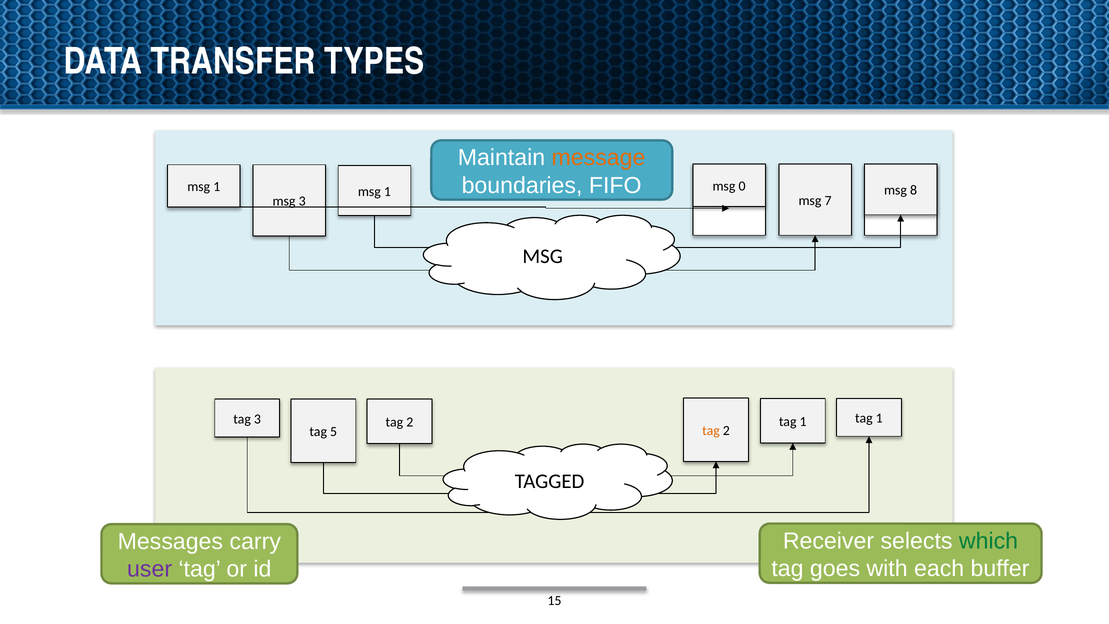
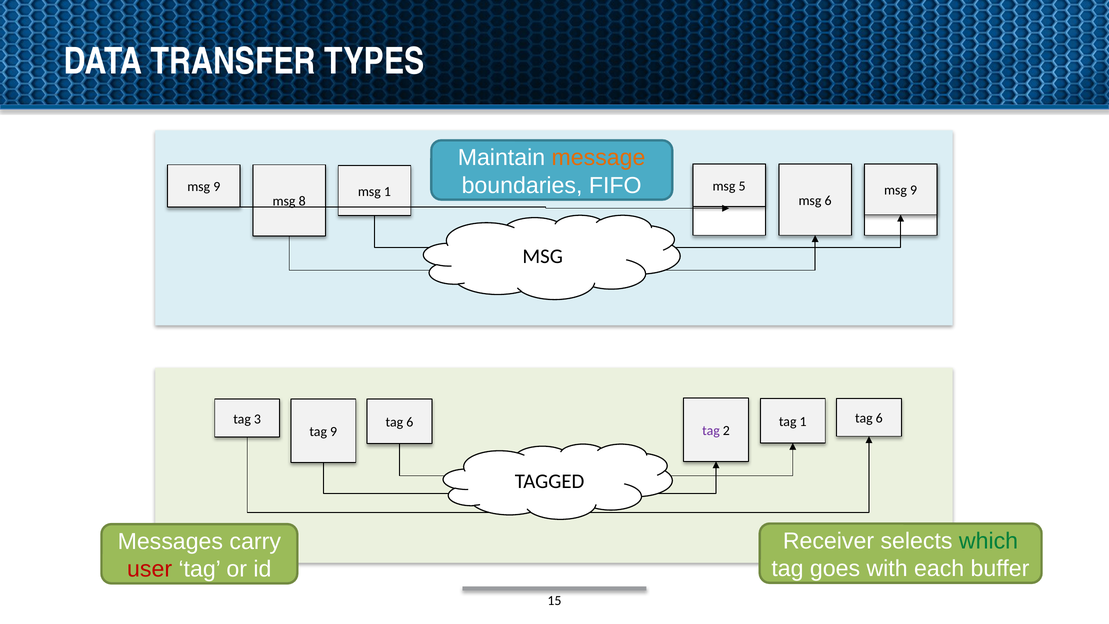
0: 0 -> 5
1 at (217, 187): 1 -> 9
8 at (914, 190): 8 -> 9
msg 7: 7 -> 6
msg 3: 3 -> 8
1 tag 1: 1 -> 6
2 at (410, 422): 2 -> 6
tag at (711, 430) colour: orange -> purple
tag 5: 5 -> 9
user colour: purple -> red
